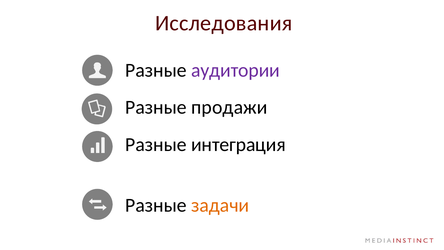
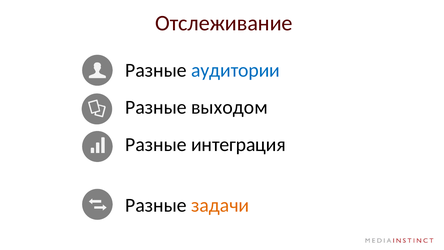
Исследования: Исследования -> Отслеживание
аудитории colour: purple -> blue
продажи: продажи -> выходом
